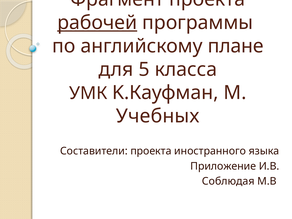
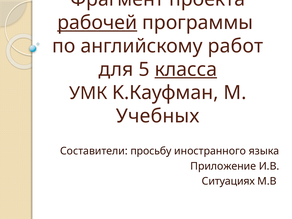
плане: плане -> работ
класса underline: none -> present
Составители проекта: проекта -> просьбу
Соблюдая: Соблюдая -> Ситуациях
